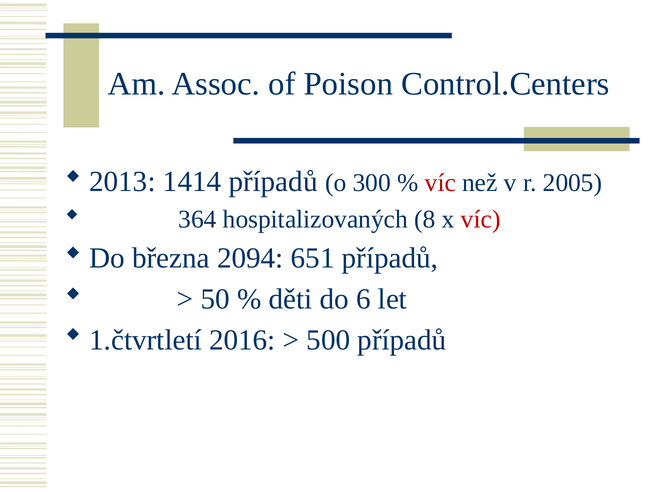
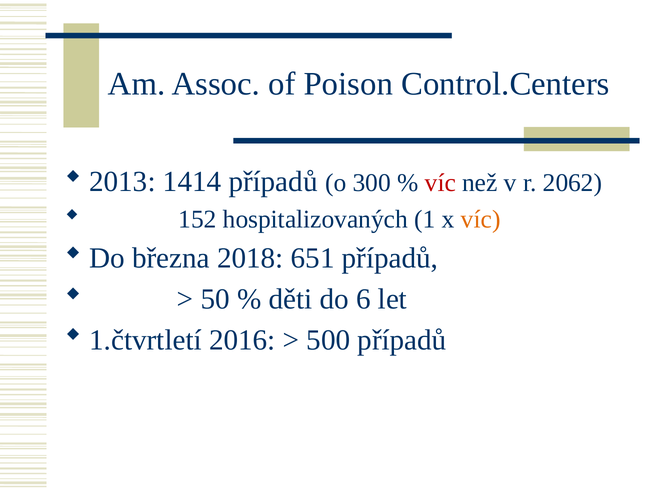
2005: 2005 -> 2062
364: 364 -> 152
8: 8 -> 1
víc at (481, 219) colour: red -> orange
2094: 2094 -> 2018
